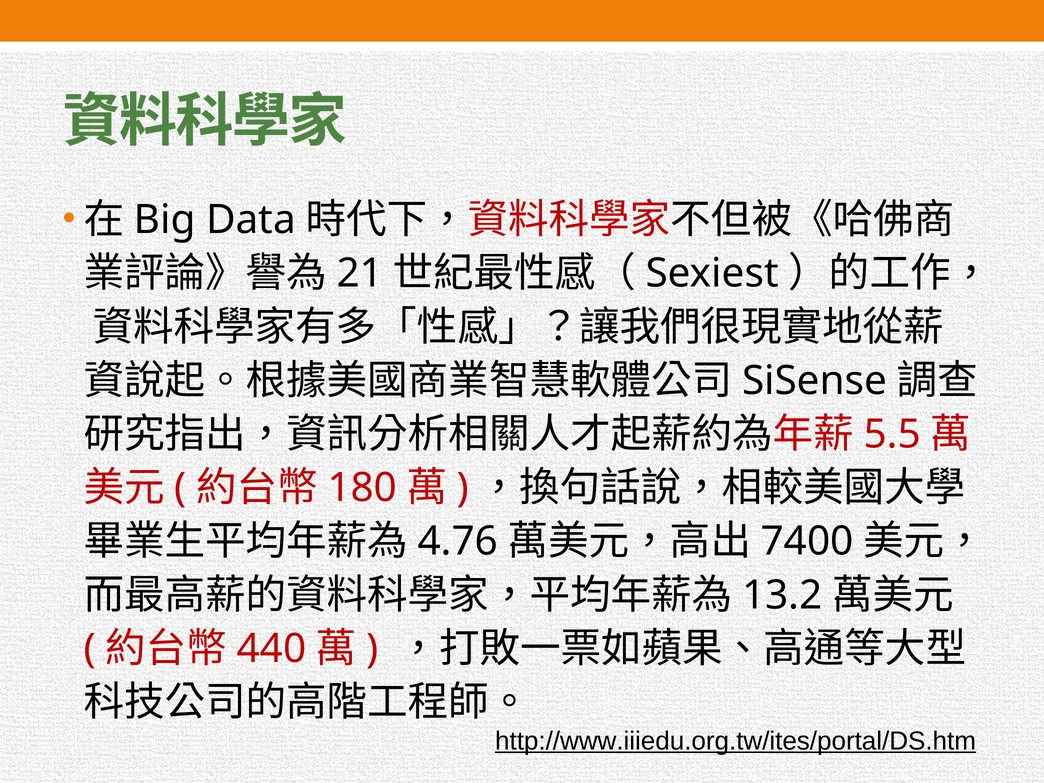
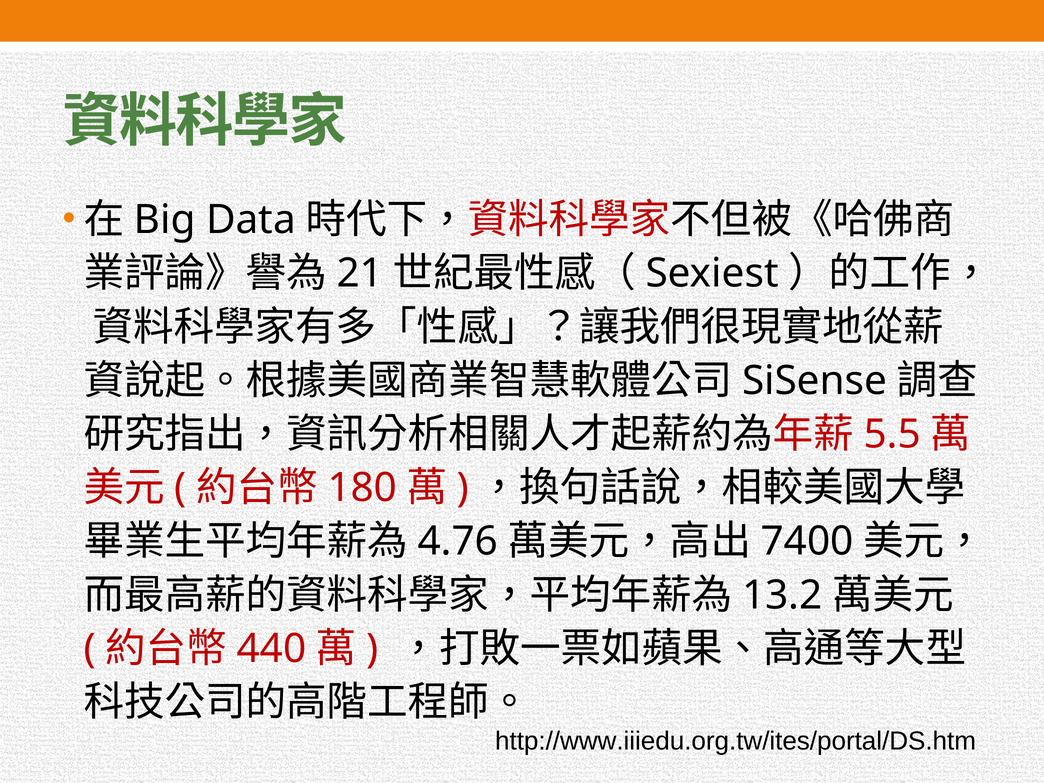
http://www.iiiedu.org.tw/ites/portal/DS.htm underline: present -> none
